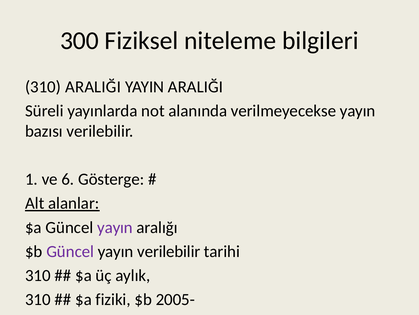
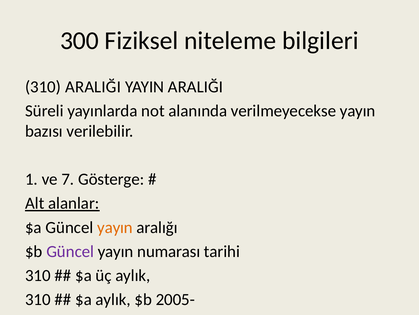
6: 6 -> 7
yayın at (115, 227) colour: purple -> orange
yayın verilebilir: verilebilir -> numarası
$a fiziki: fiziki -> aylık
